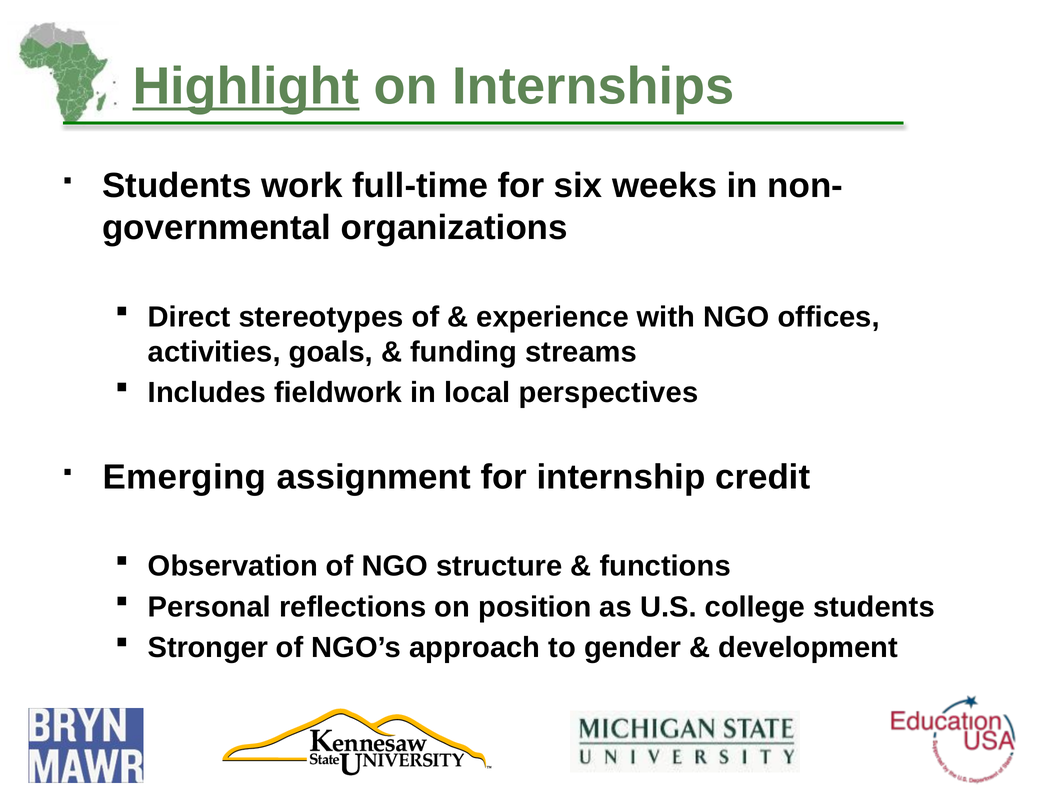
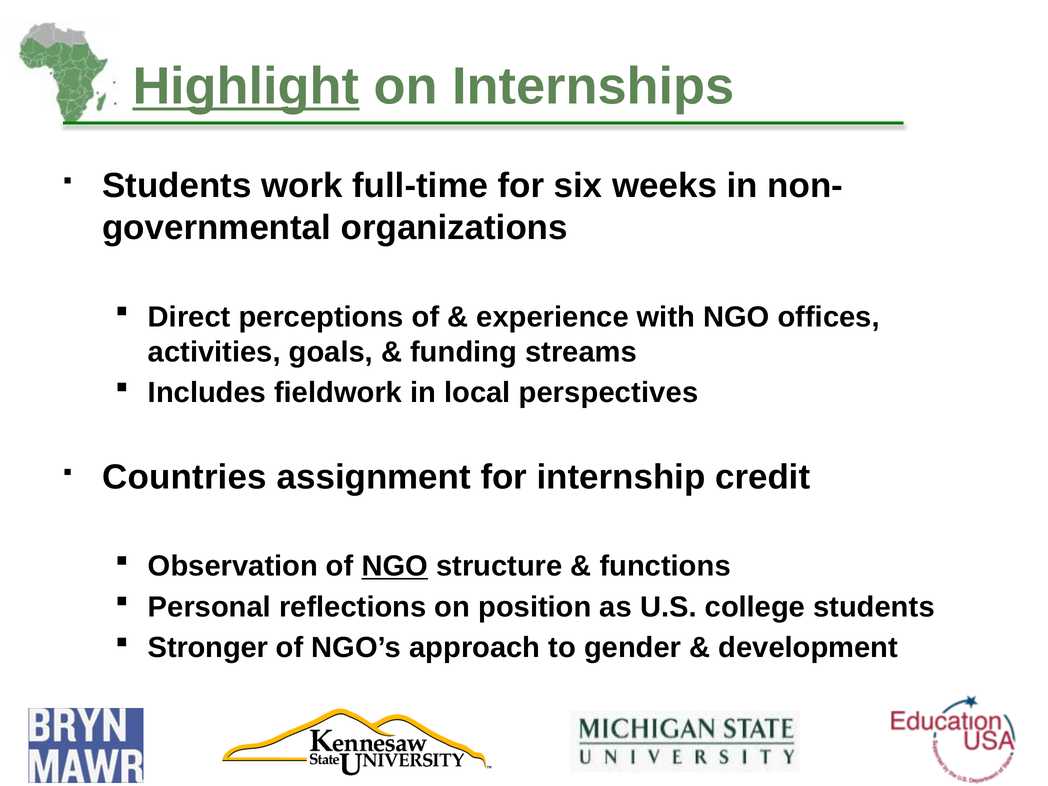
stereotypes: stereotypes -> perceptions
Emerging: Emerging -> Countries
NGO at (395, 566) underline: none -> present
